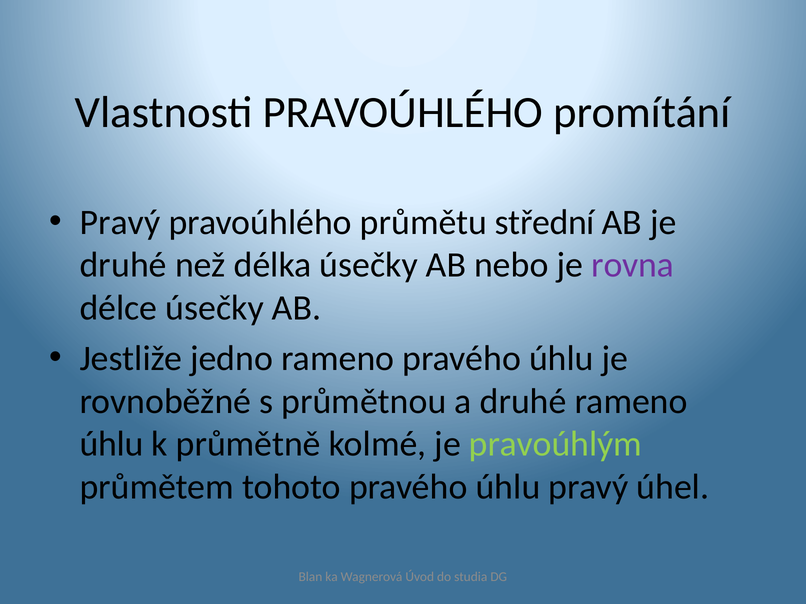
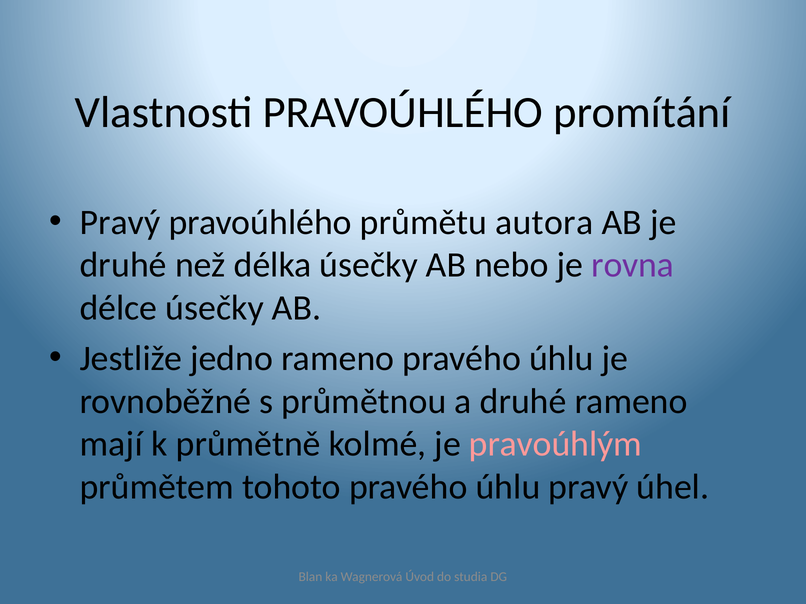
střední: střední -> autora
úhlu at (111, 445): úhlu -> mají
pravoúhlým colour: light green -> pink
